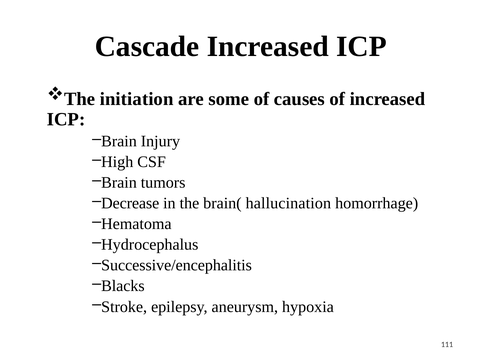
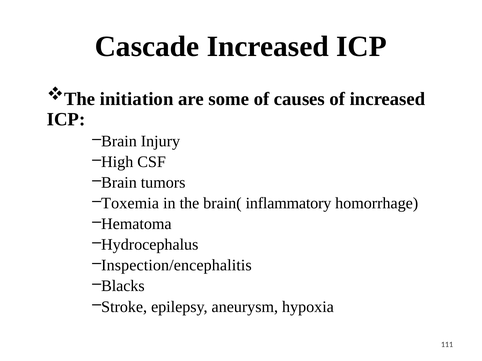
Decrease: Decrease -> Toxemia
hallucination: hallucination -> inflammatory
Successive/encephalitis: Successive/encephalitis -> Inspection/encephalitis
